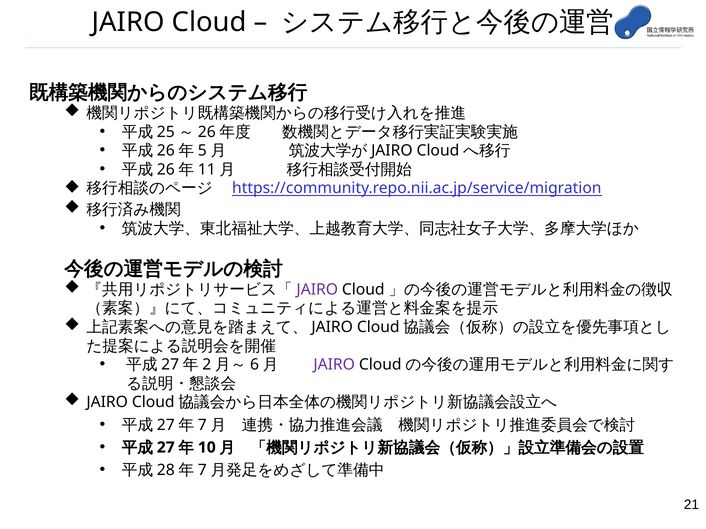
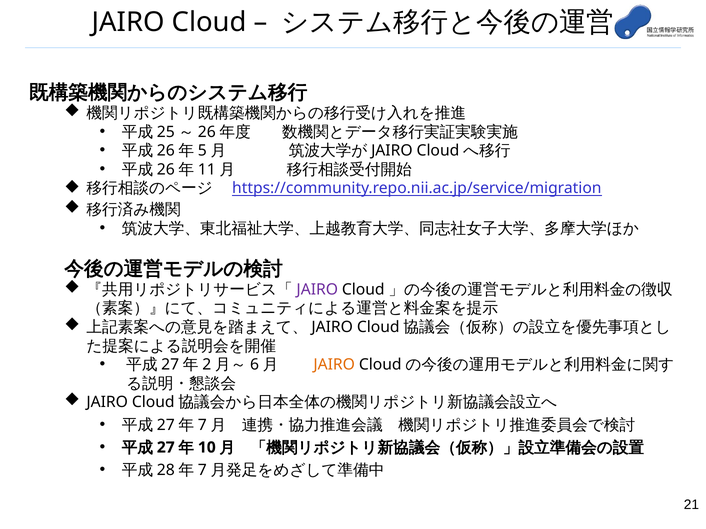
JAIRO at (334, 365) colour: purple -> orange
